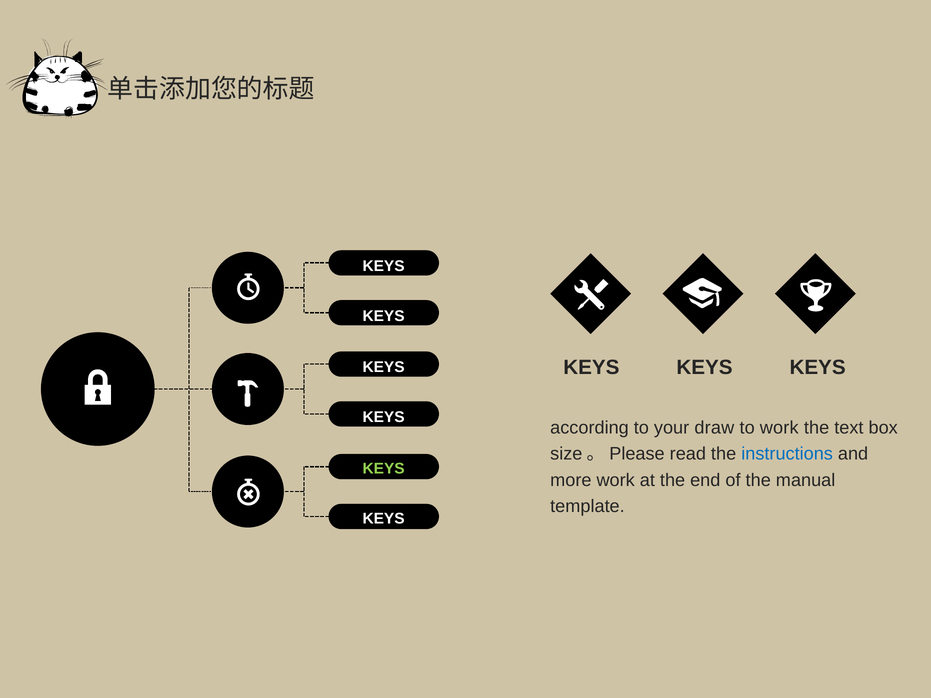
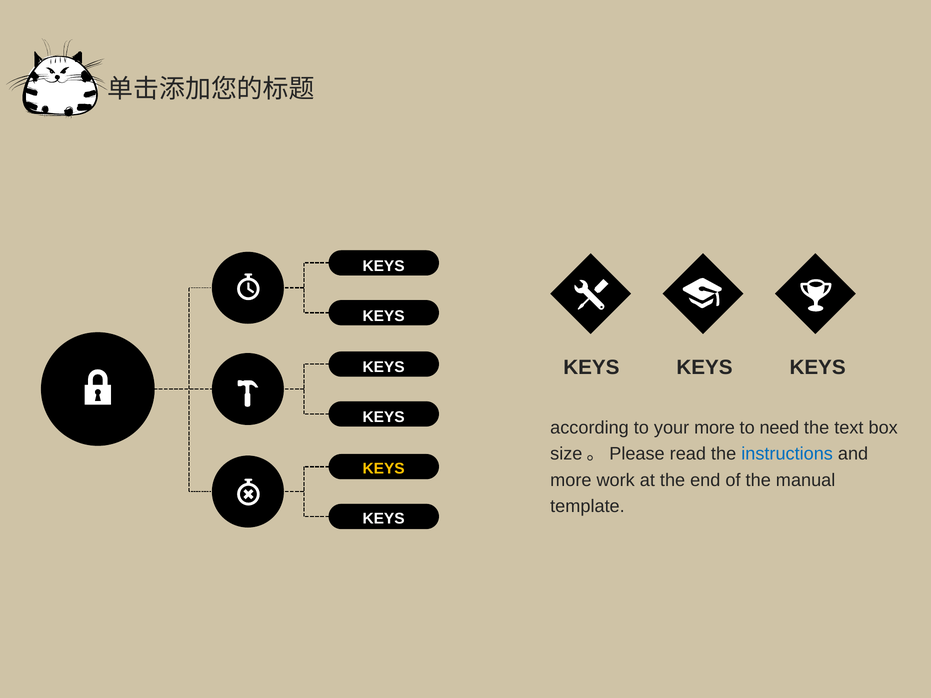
your draw: draw -> more
to work: work -> need
KEYS at (384, 469) colour: light green -> yellow
